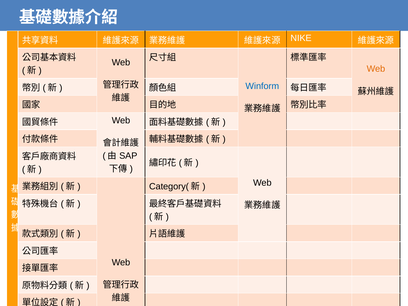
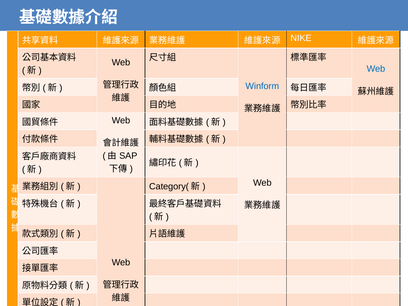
Web at (376, 69) colour: orange -> blue
